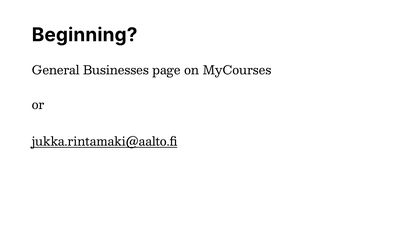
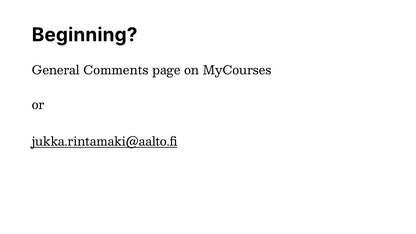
Businesses: Businesses -> Comments
